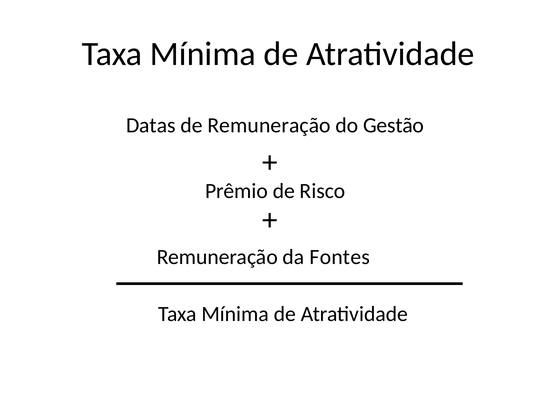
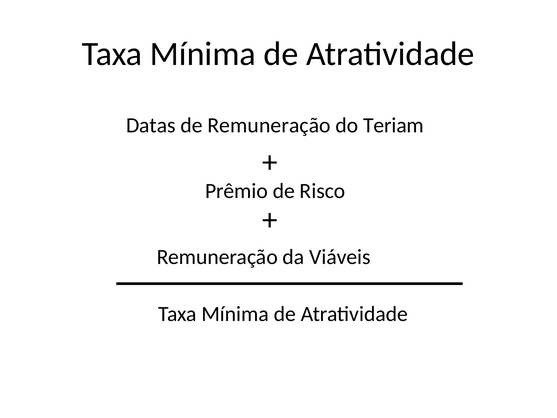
Gestão: Gestão -> Teriam
Fontes: Fontes -> Viáveis
